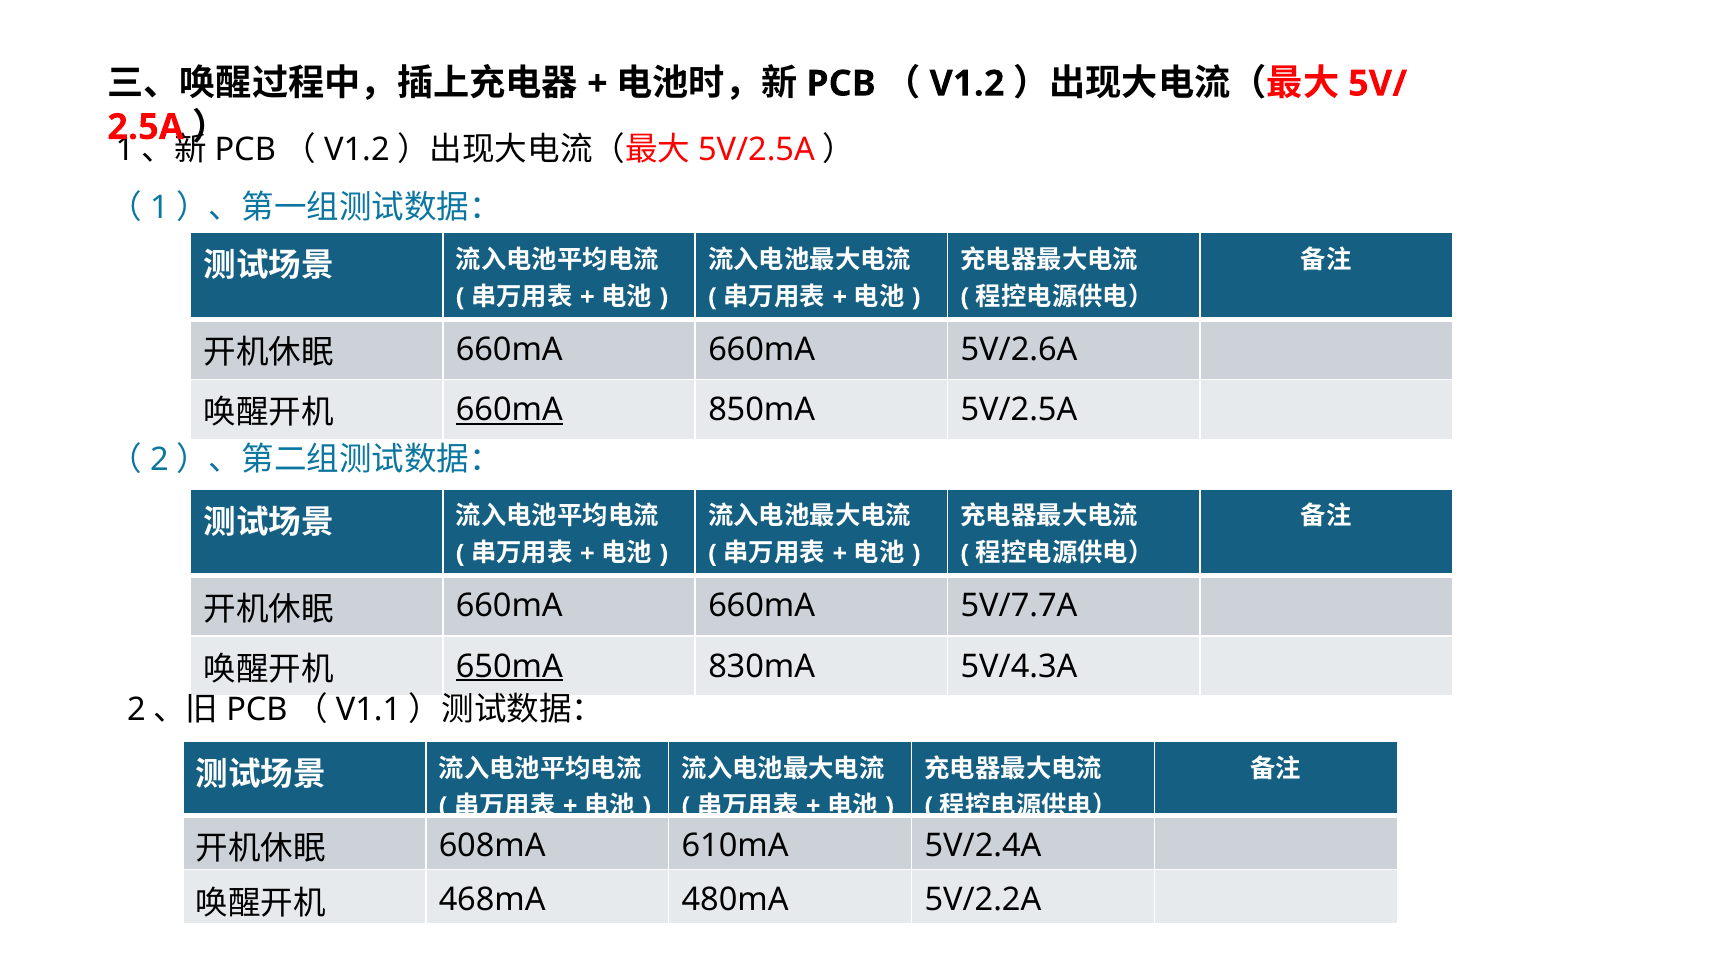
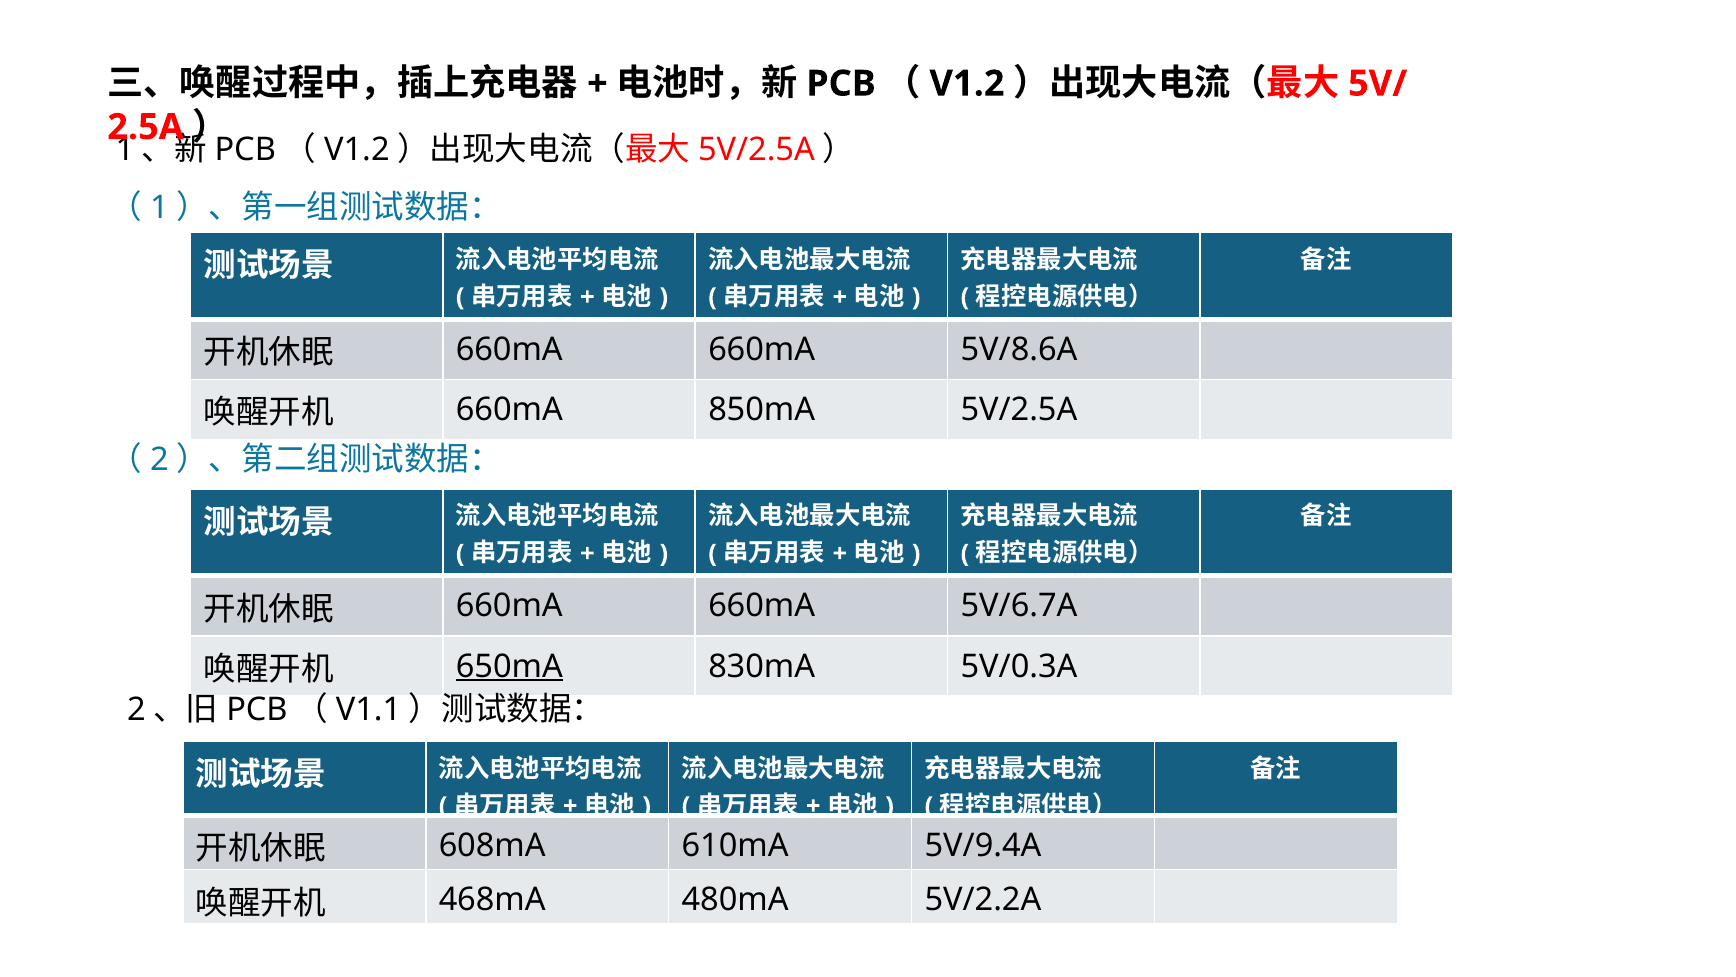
5V/2.6A: 5V/2.6A -> 5V/8.6A
660mA at (509, 410) underline: present -> none
5V/7.7A: 5V/7.7A -> 5V/6.7A
5V/4.3A: 5V/4.3A -> 5V/0.3A
5V/2.4A: 5V/2.4A -> 5V/9.4A
